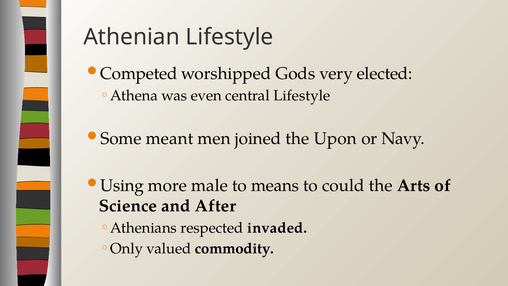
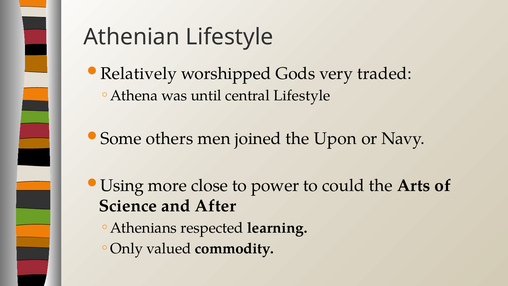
Competed: Competed -> Relatively
elected: elected -> traded
even: even -> until
meant: meant -> others
male: male -> close
means: means -> power
invaded: invaded -> learning
